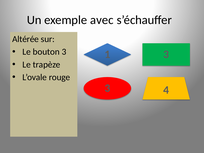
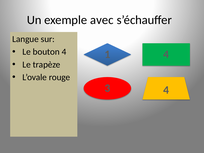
Altérée: Altérée -> Langue
bouton 3: 3 -> 4
3 at (166, 54): 3 -> 4
